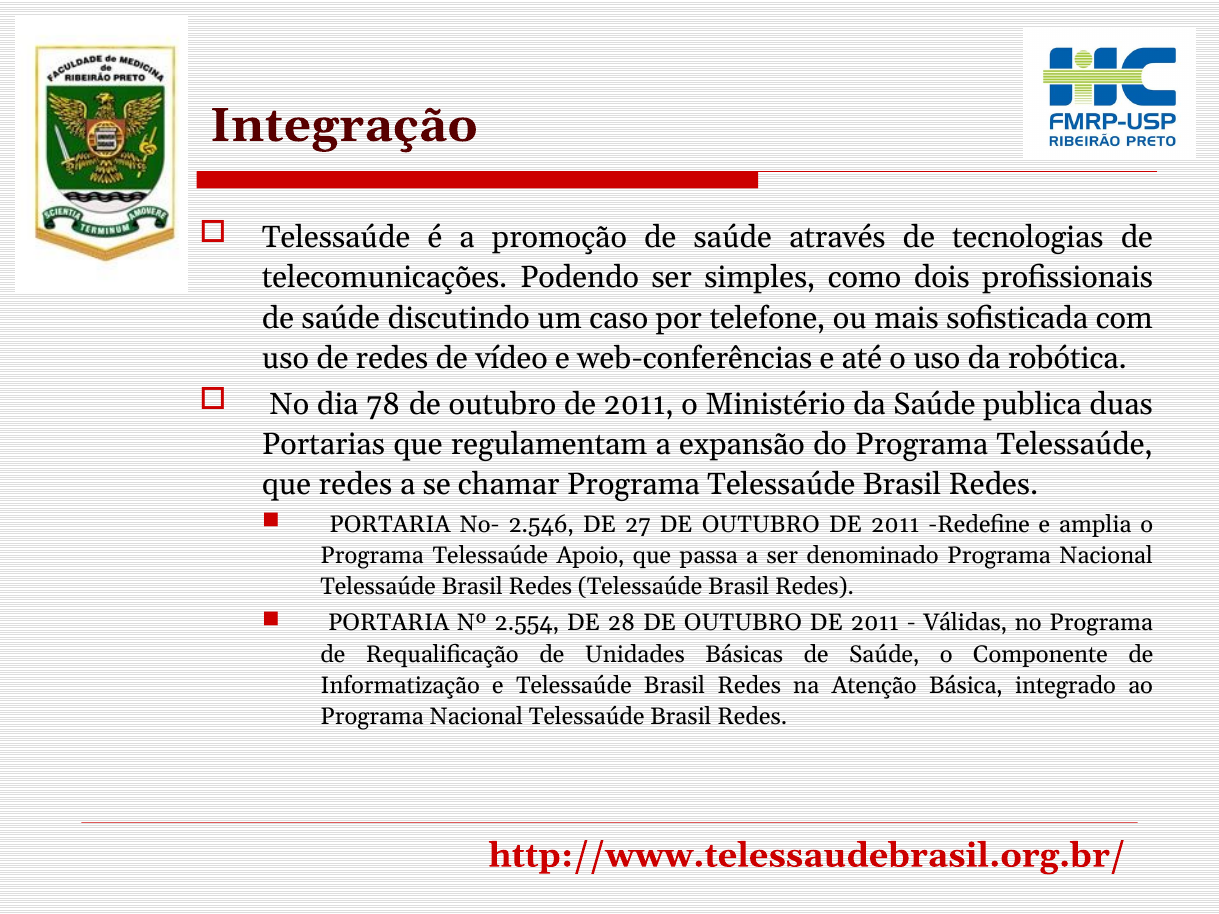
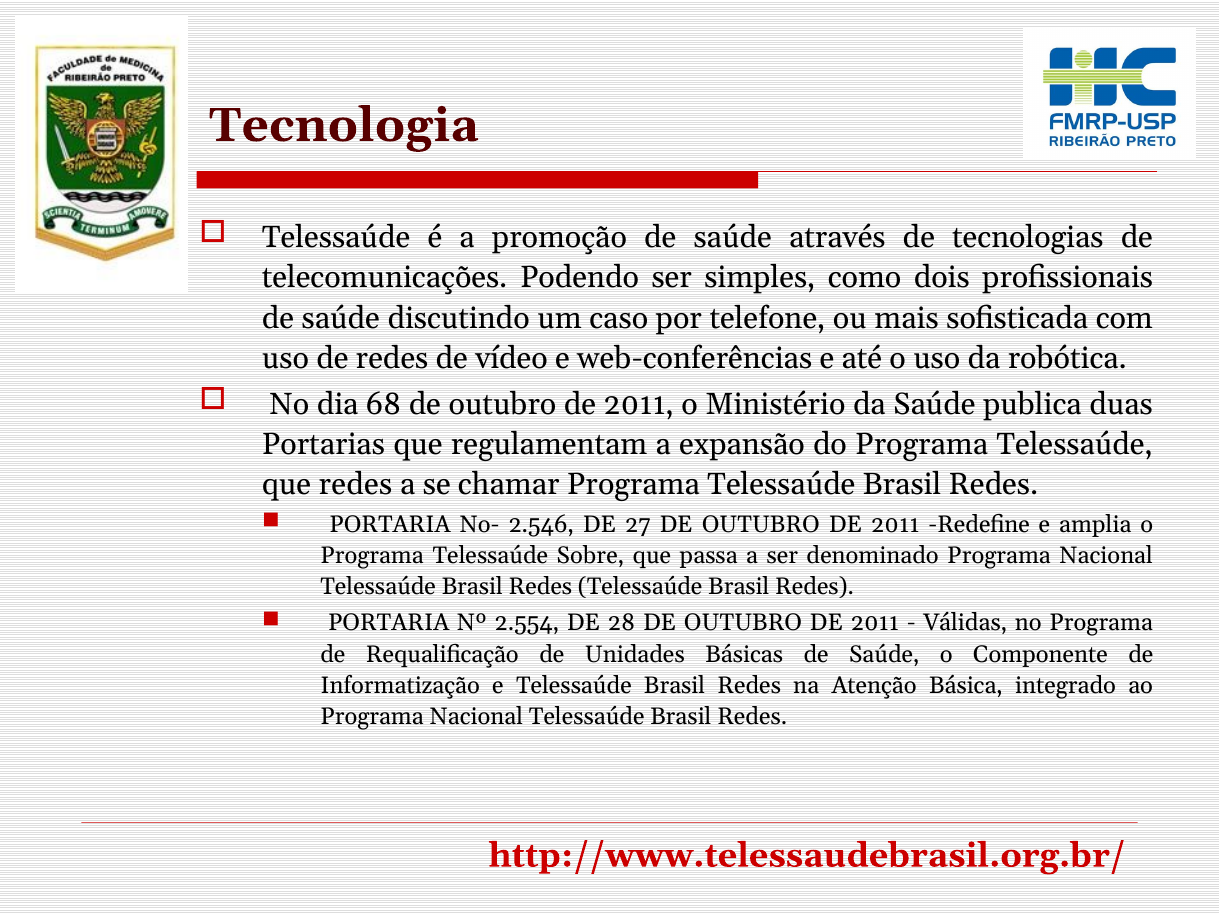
Integração: Integração -> Tecnologia
78: 78 -> 68
Apoio: Apoio -> Sobre
